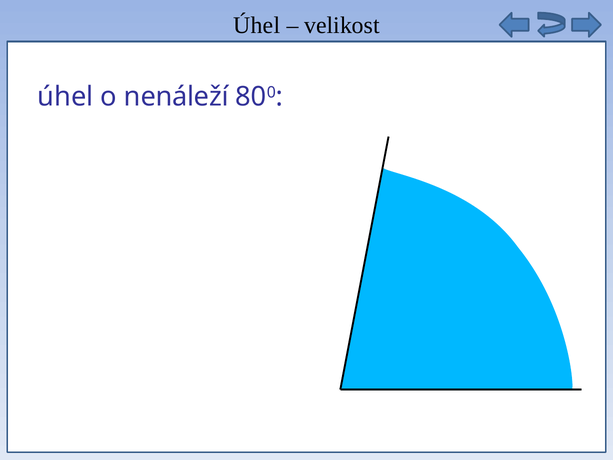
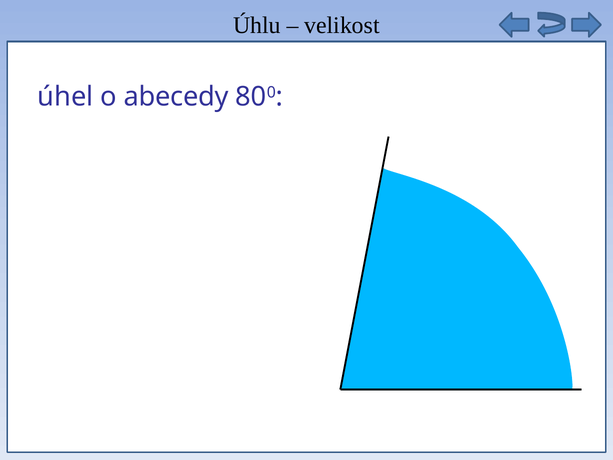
Úhel at (257, 25): Úhel -> Úhlu
nenáleží: nenáleží -> abecedy
